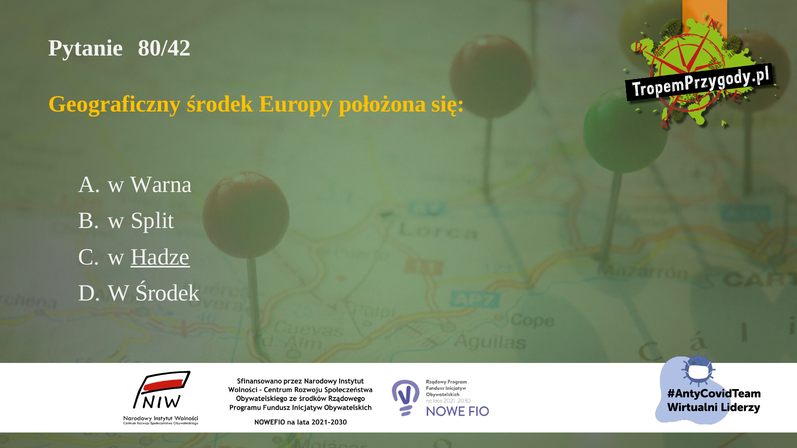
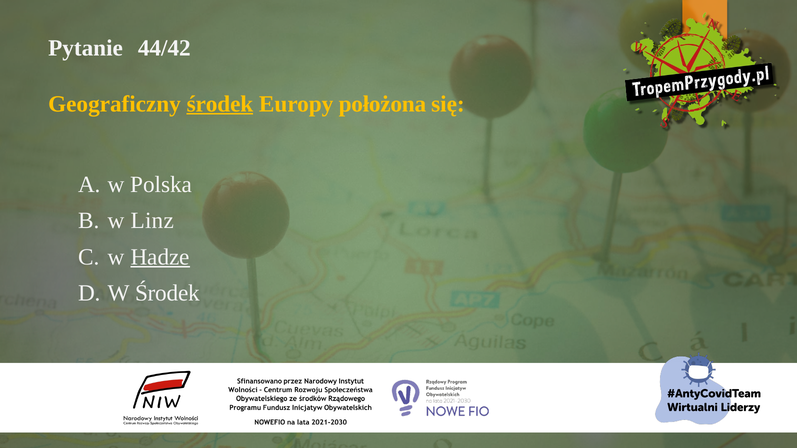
80/42: 80/42 -> 44/42
środek at (220, 104) underline: none -> present
Warna: Warna -> Polska
Split: Split -> Linz
